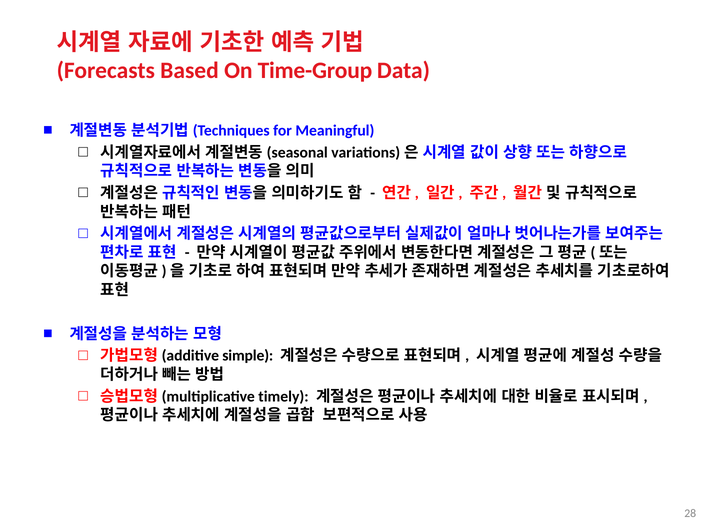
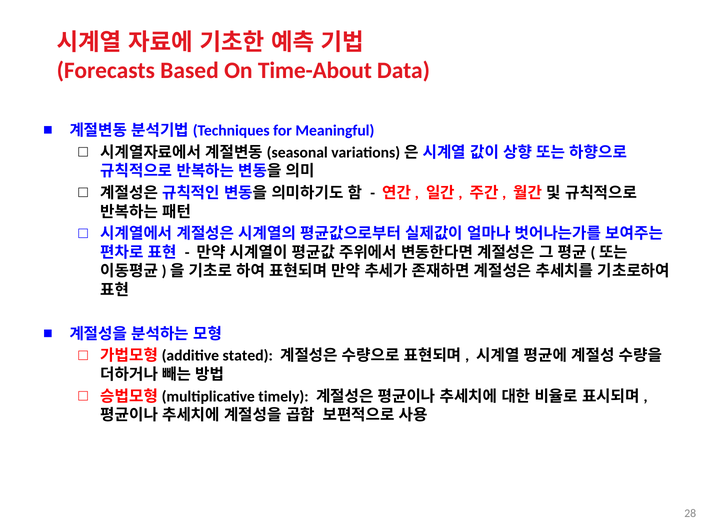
Time-Group: Time-Group -> Time-About
simple: simple -> stated
